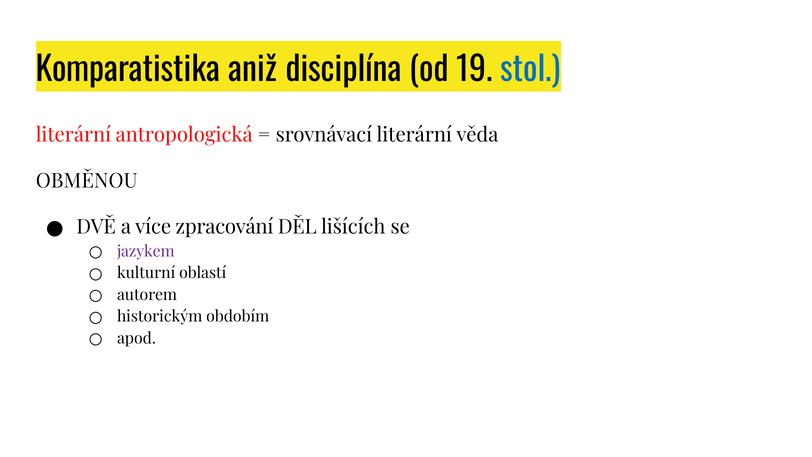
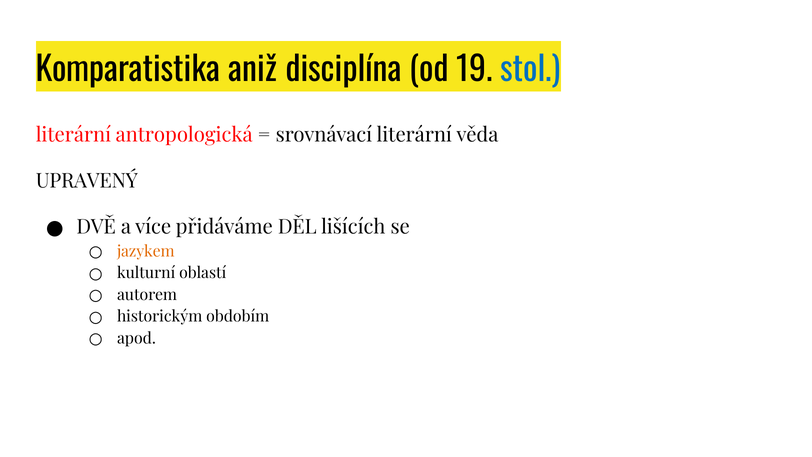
OBMĚNOU: OBMĚNOU -> UPRAVENÝ
zpracování: zpracování -> přidáváme
jazykem colour: purple -> orange
